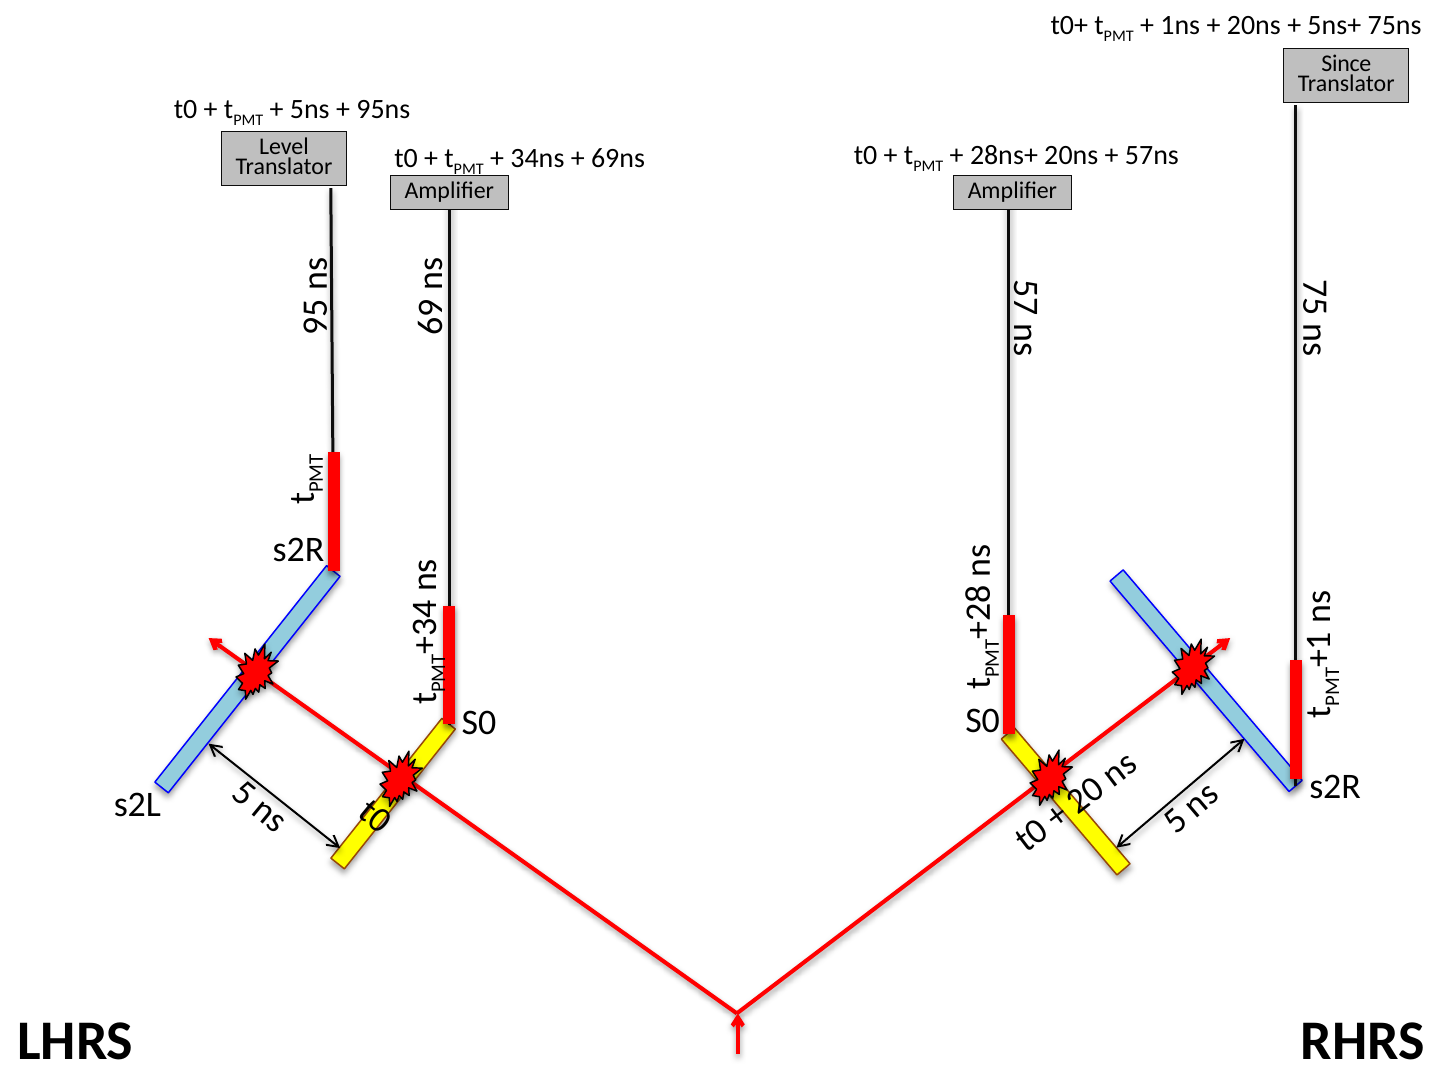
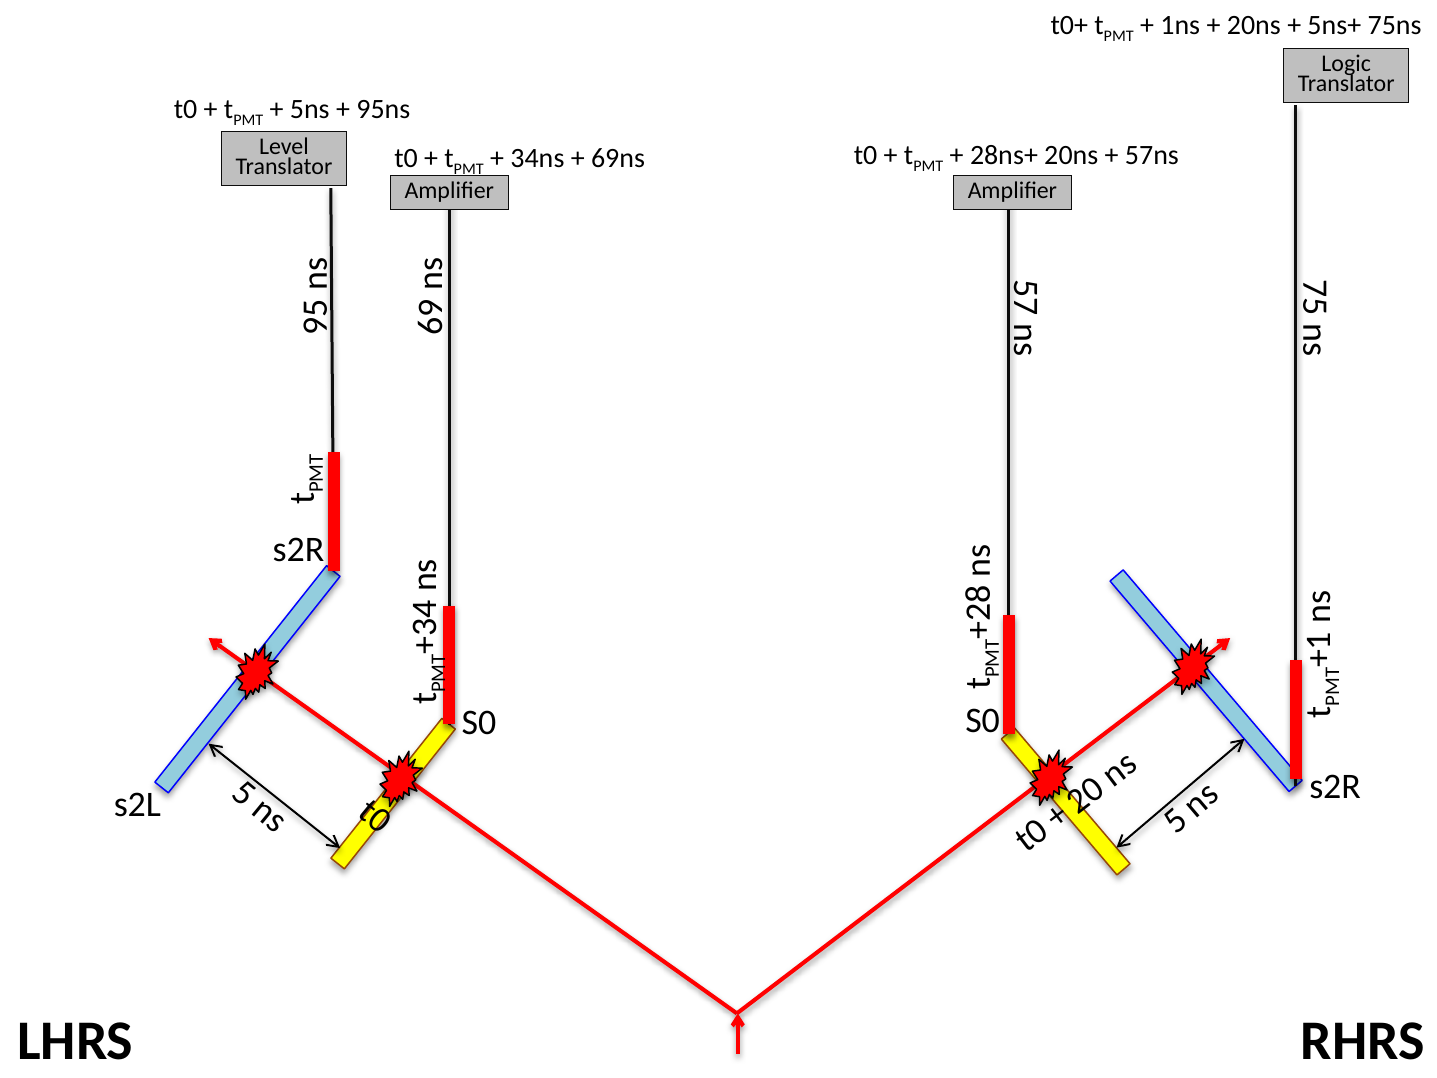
Since: Since -> Logic
